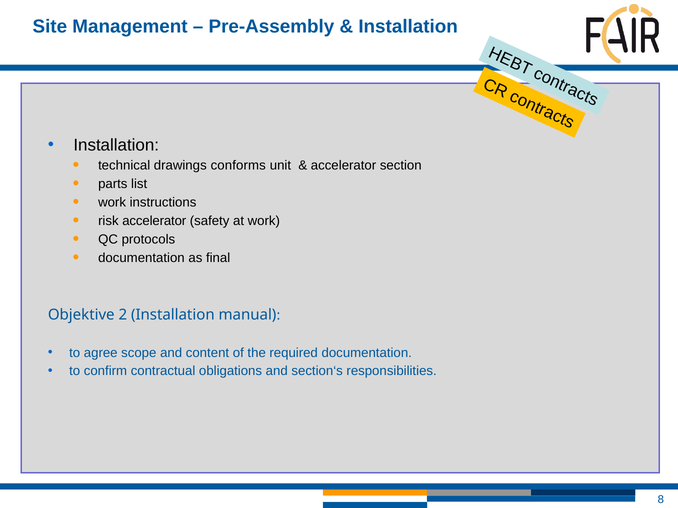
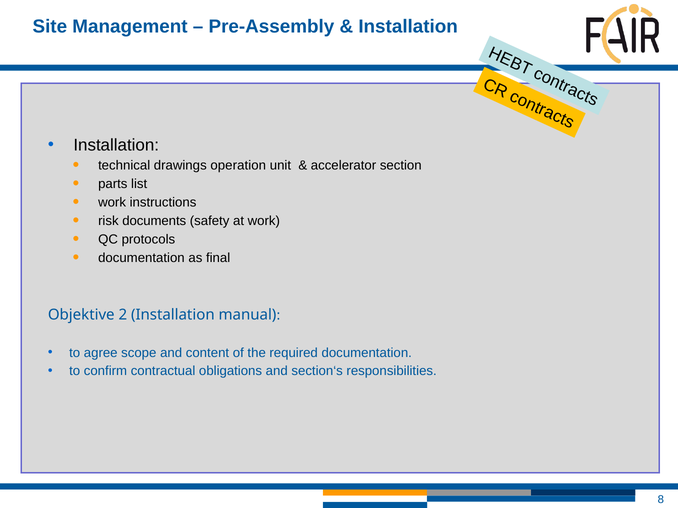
conforms: conforms -> operation
risk accelerator: accelerator -> documents
